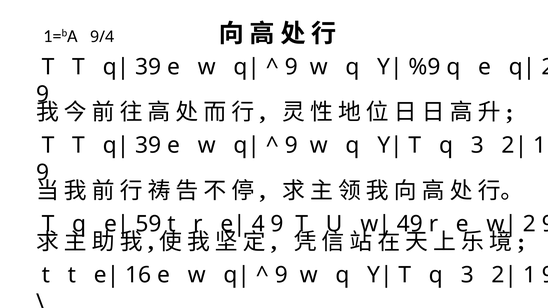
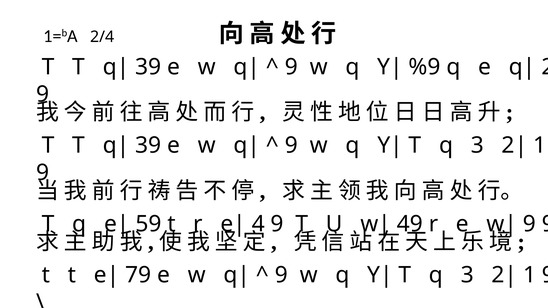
9/4: 9/4 -> 2/4
2 at (529, 224): 2 -> 9
16: 16 -> 79
